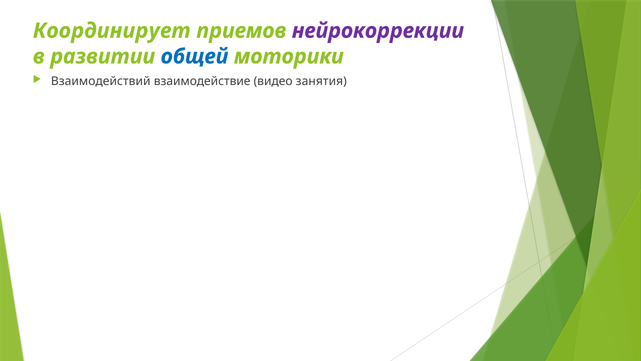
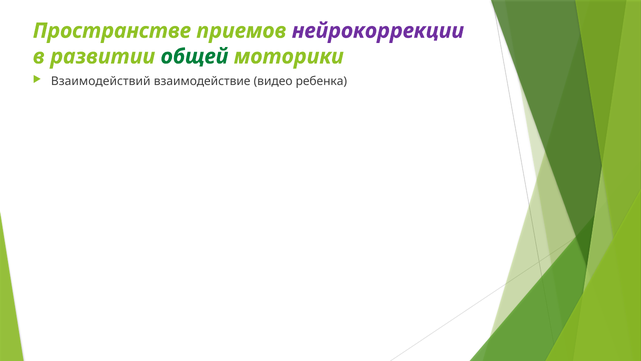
Координирует: Координирует -> Пространстве
общей colour: blue -> green
занятия: занятия -> ребенка
